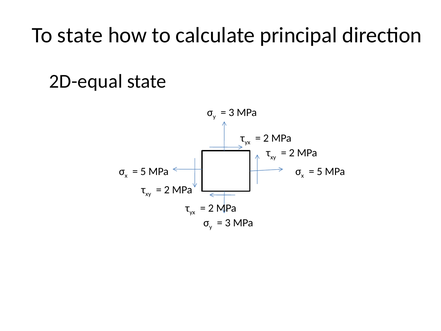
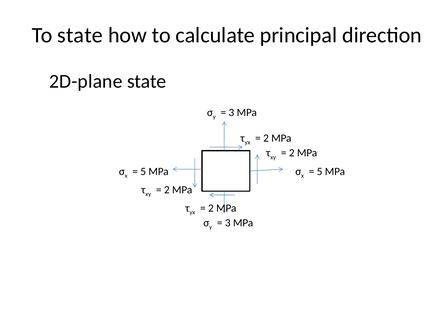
2D-equal: 2D-equal -> 2D-plane
